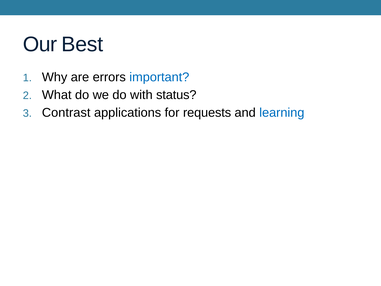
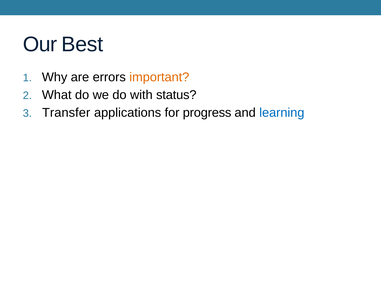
important colour: blue -> orange
Contrast: Contrast -> Transfer
requests: requests -> progress
